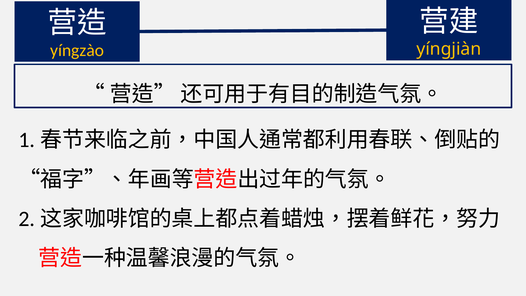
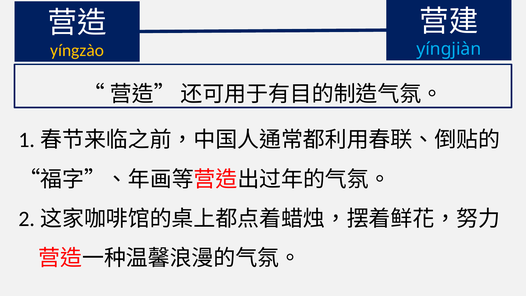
yíngjiàn colour: yellow -> light blue
